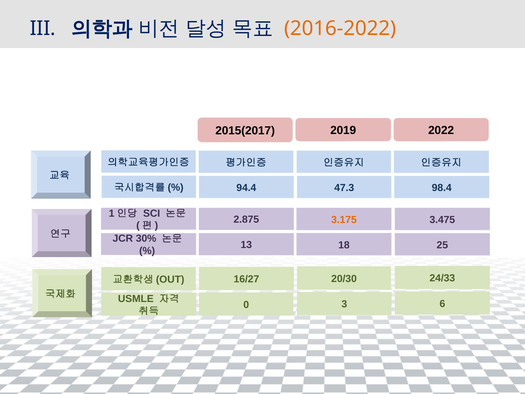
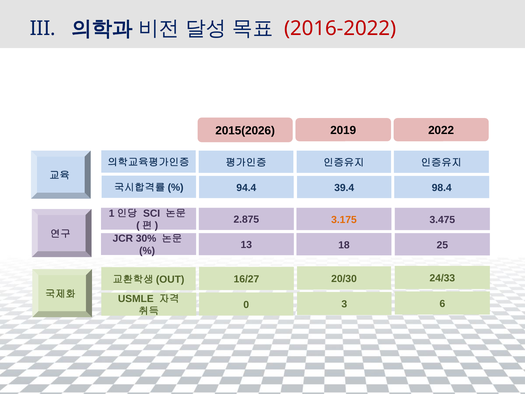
2016-2022 colour: orange -> red
2015(2017: 2015(2017 -> 2015(2026
47.3: 47.3 -> 39.4
